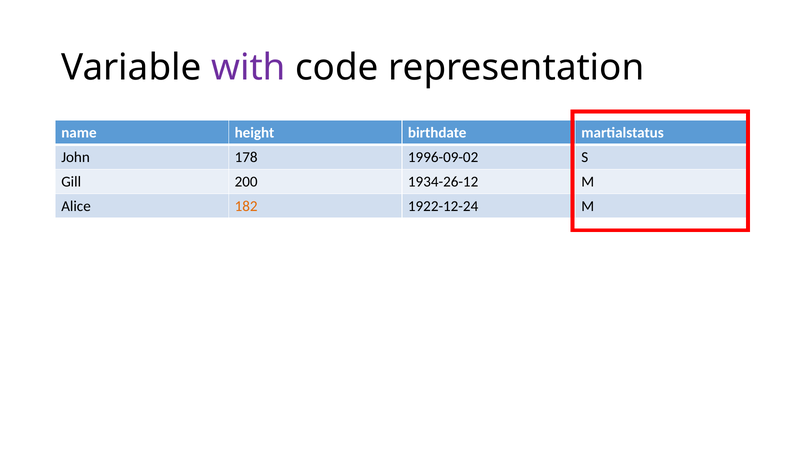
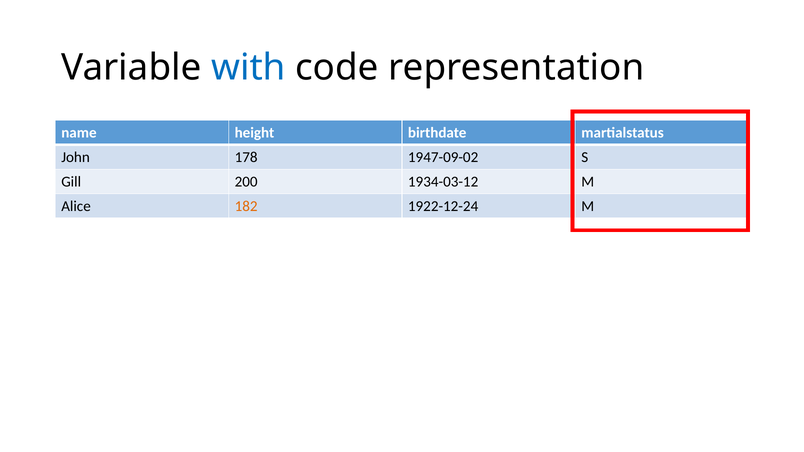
with colour: purple -> blue
1996-09-02: 1996-09-02 -> 1947-09-02
1934-26-12: 1934-26-12 -> 1934-03-12
